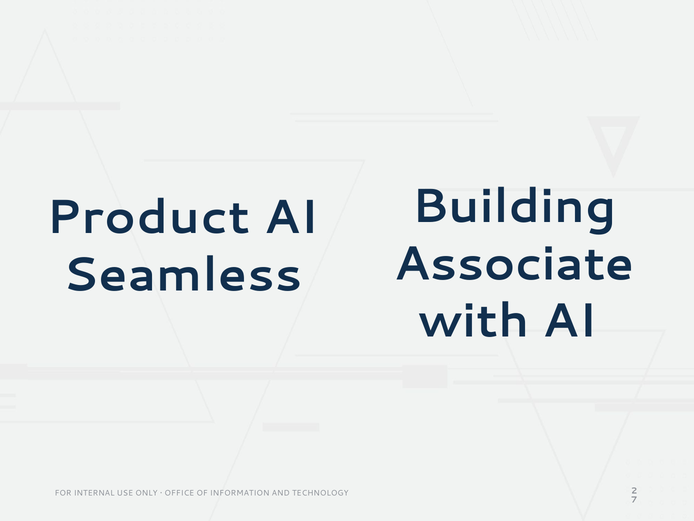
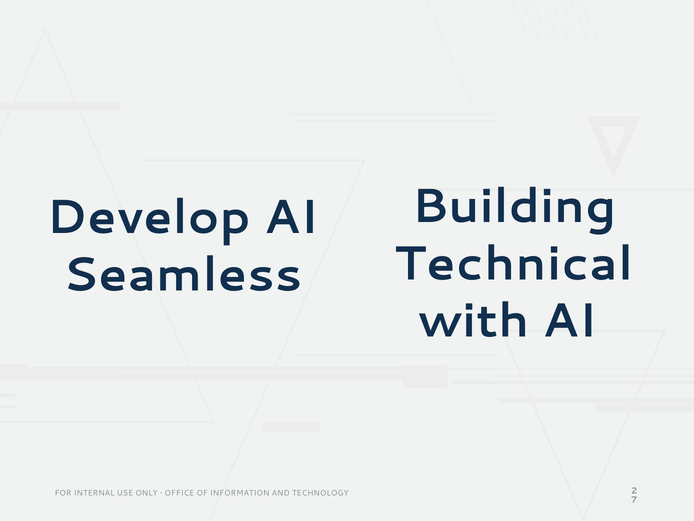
Product: Product -> Develop
Associate: Associate -> Technical
